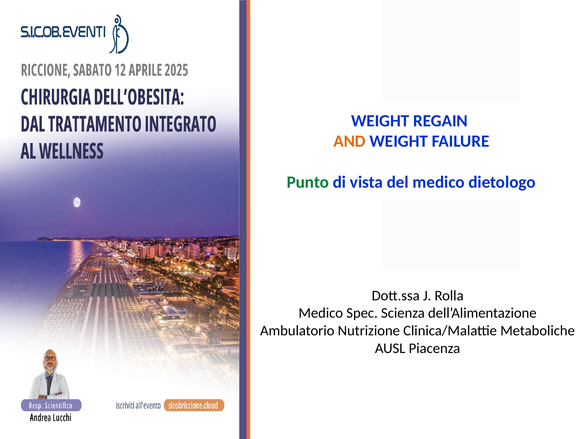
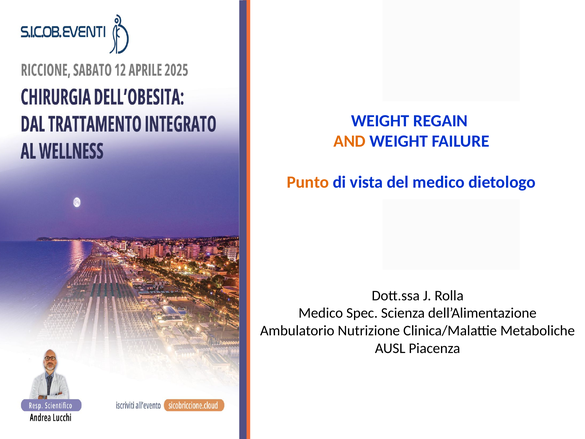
Punto colour: green -> orange
